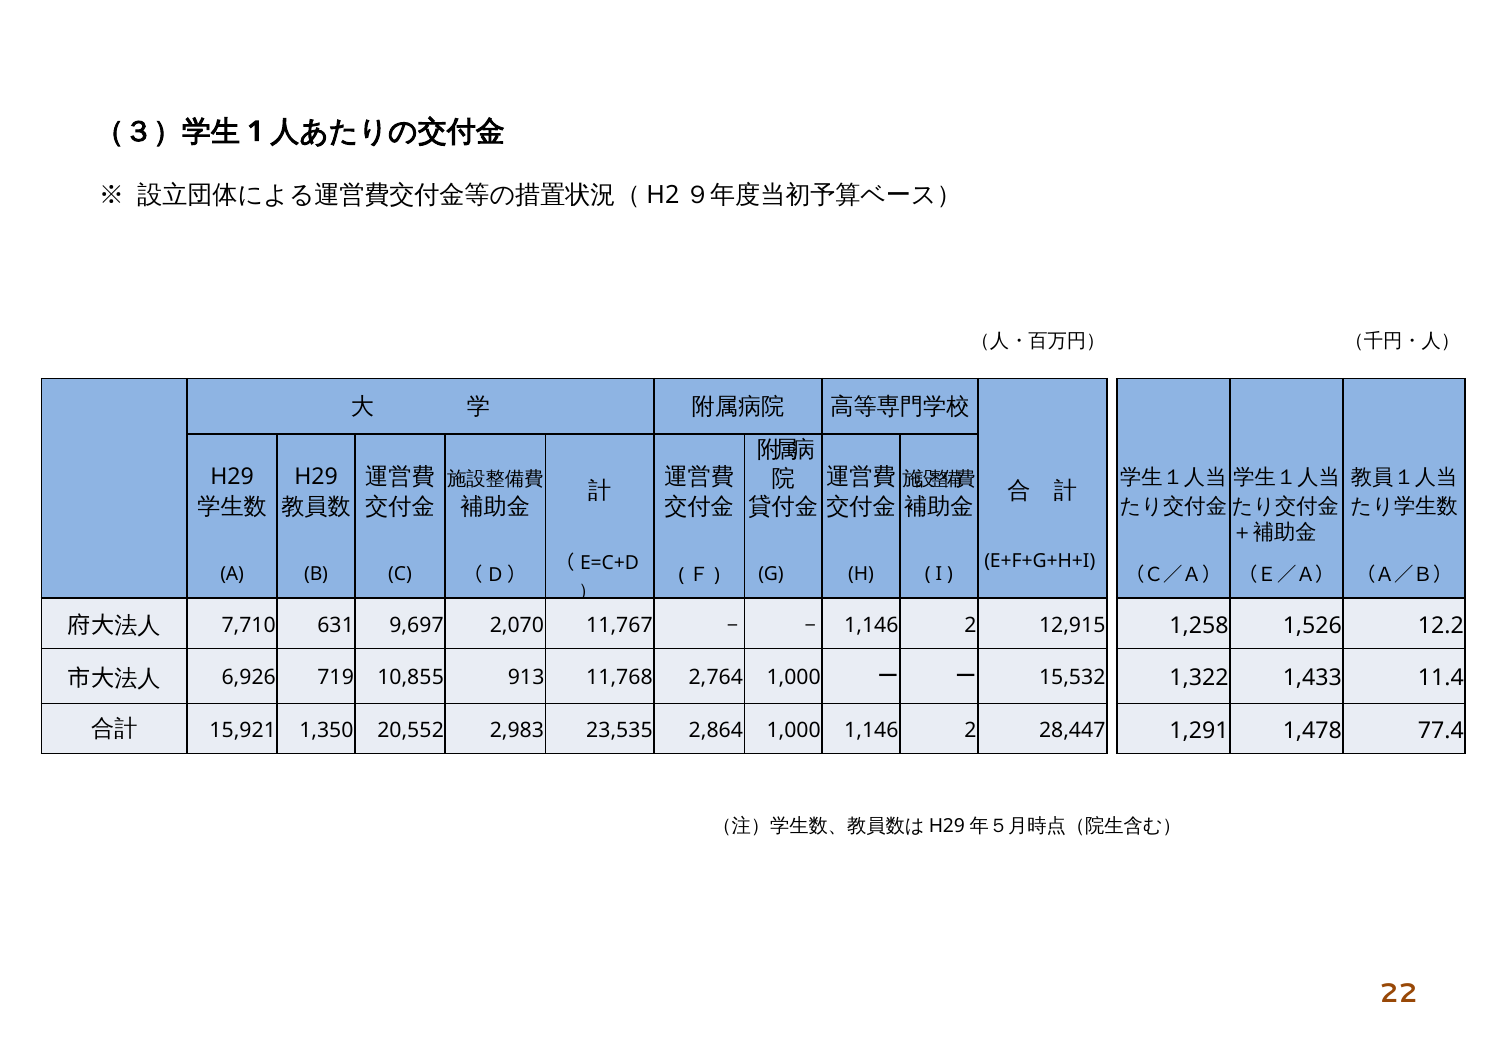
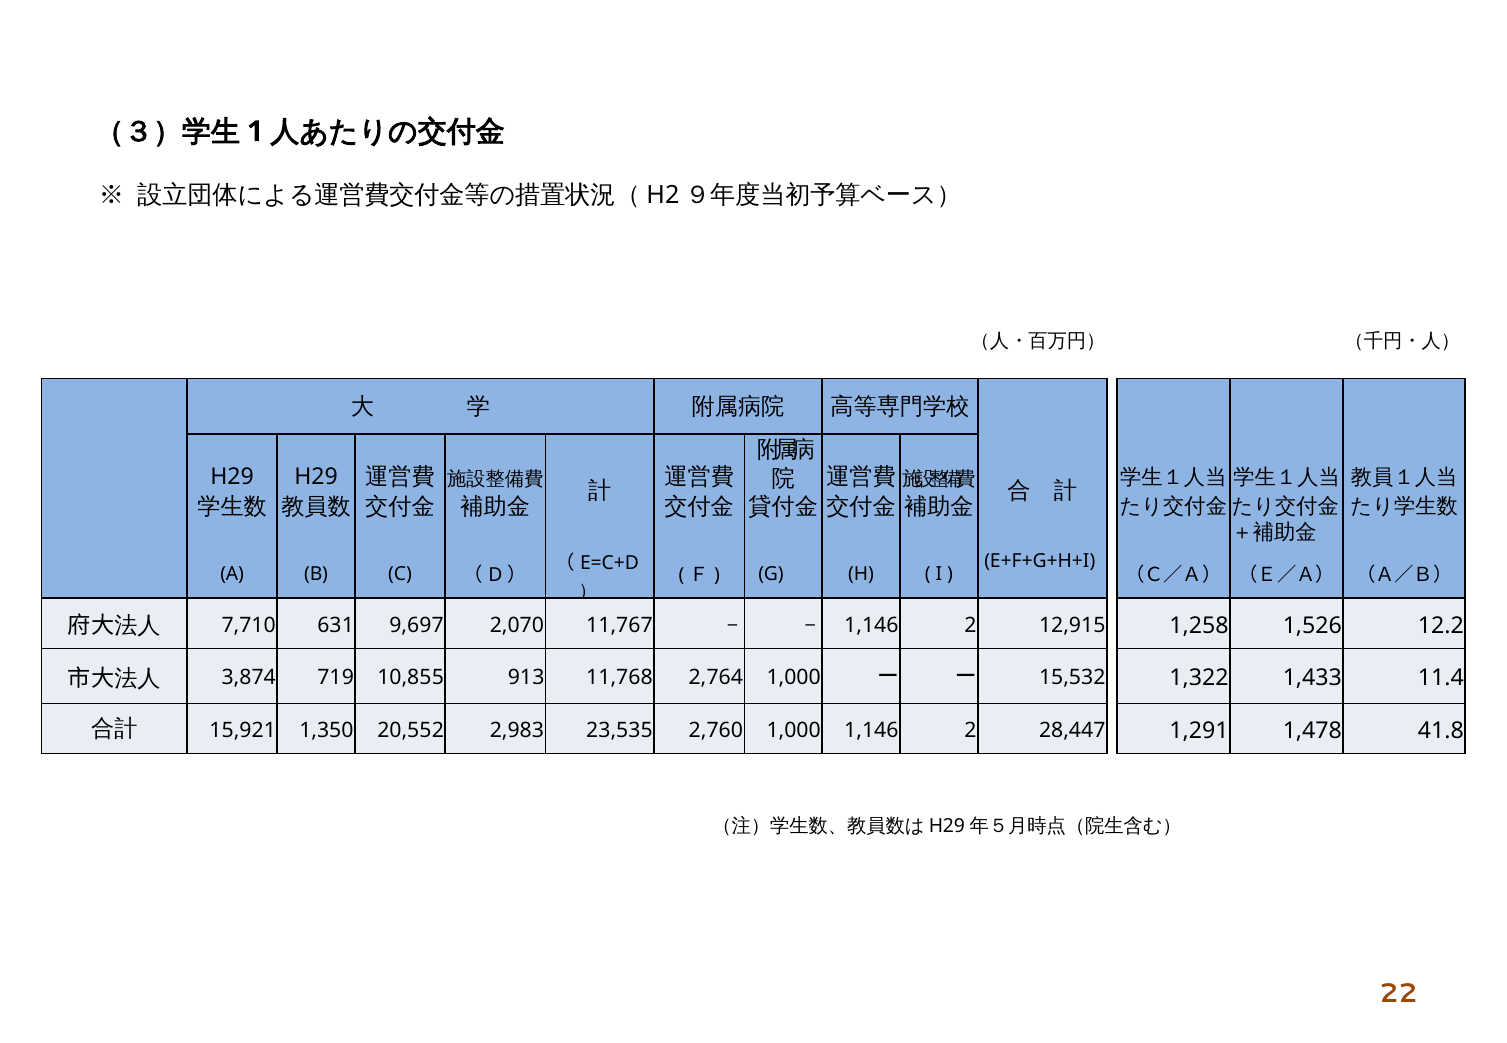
6,926: 6,926 -> 3,874
2,864: 2,864 -> 2,760
77.4: 77.4 -> 41.8
